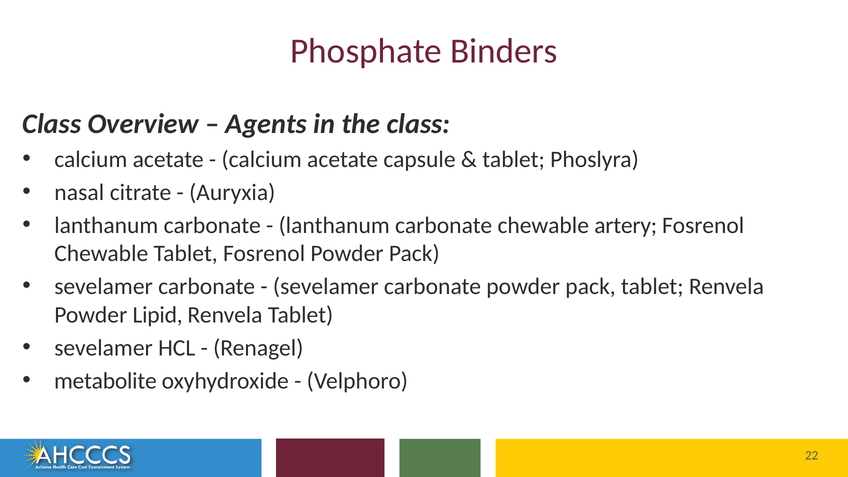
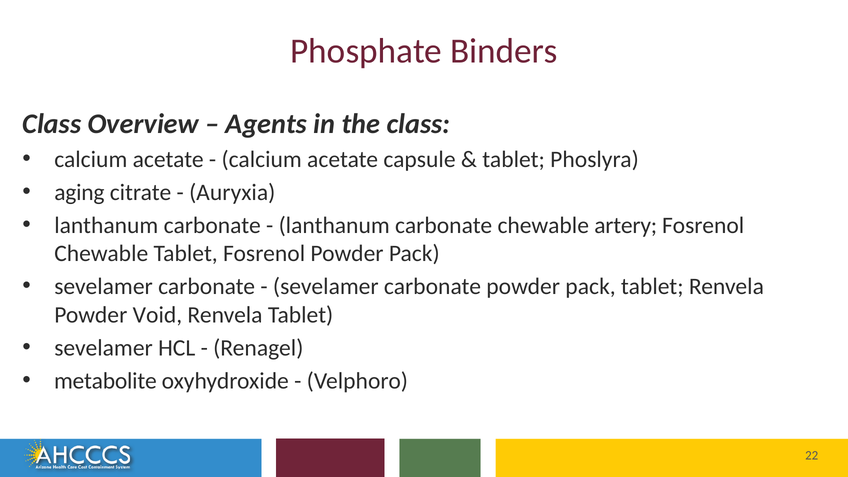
nasal: nasal -> aging
Lipid: Lipid -> Void
